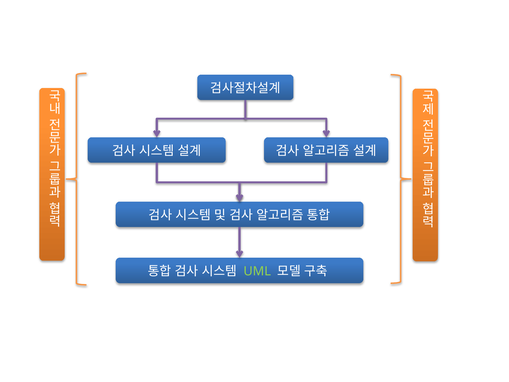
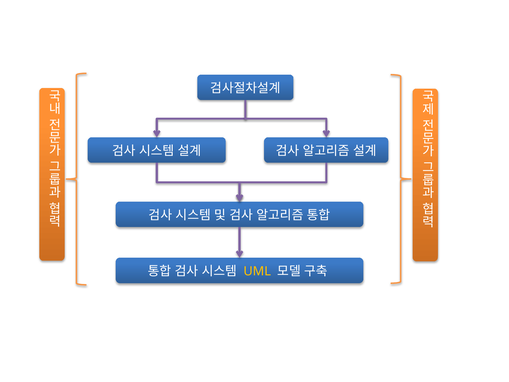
UML colour: light green -> yellow
